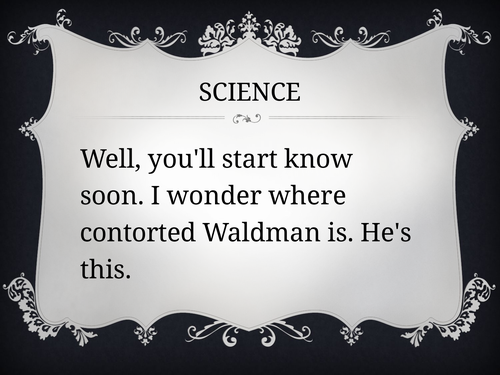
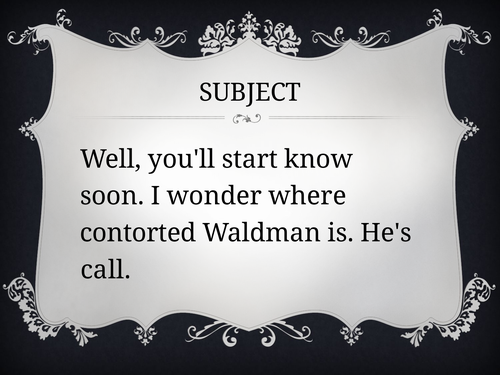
SCIENCE: SCIENCE -> SUBJECT
this: this -> call
